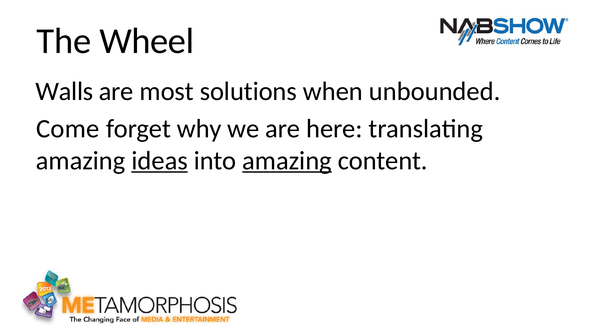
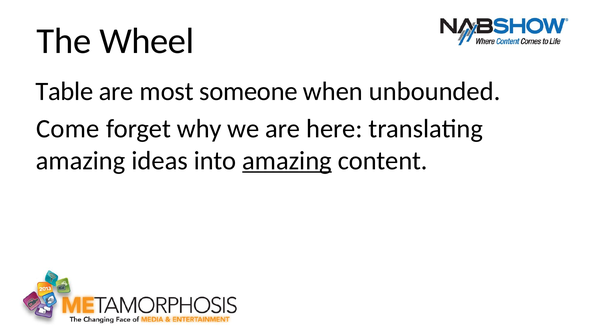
Walls: Walls -> Table
solutions: solutions -> someone
ideas underline: present -> none
